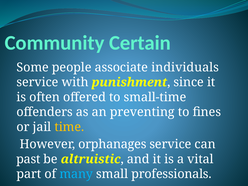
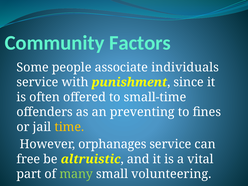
Certain: Certain -> Factors
past: past -> free
many colour: light blue -> light green
professionals: professionals -> volunteering
